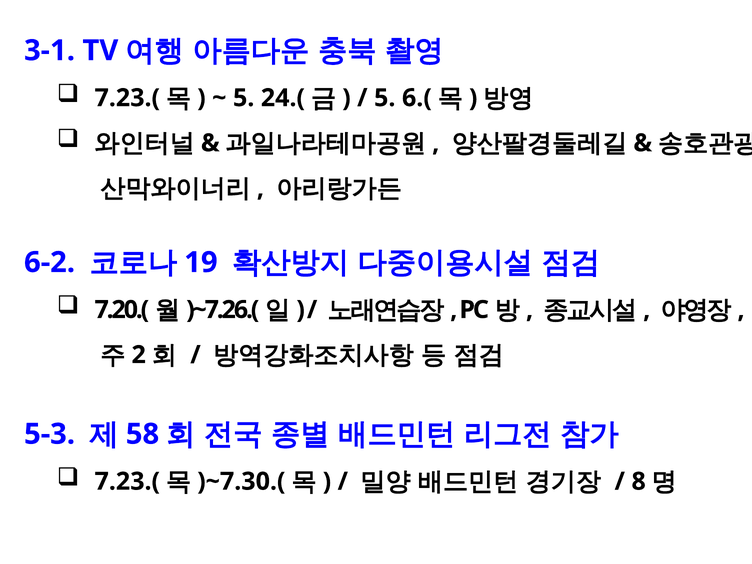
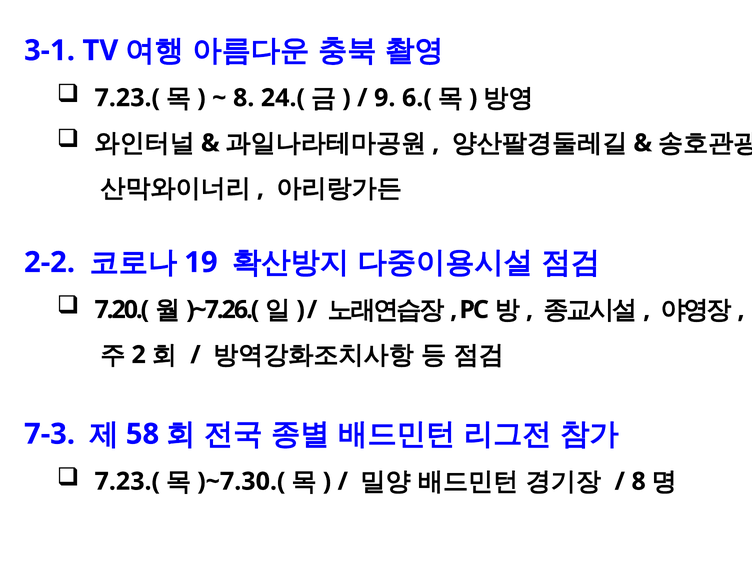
5 at (244, 98): 5 -> 8
5 at (385, 98): 5 -> 9
6-2: 6-2 -> 2-2
5-3: 5-3 -> 7-3
